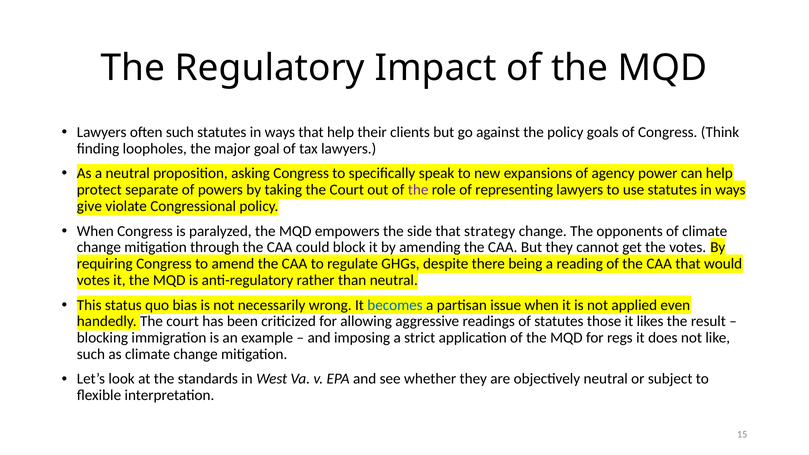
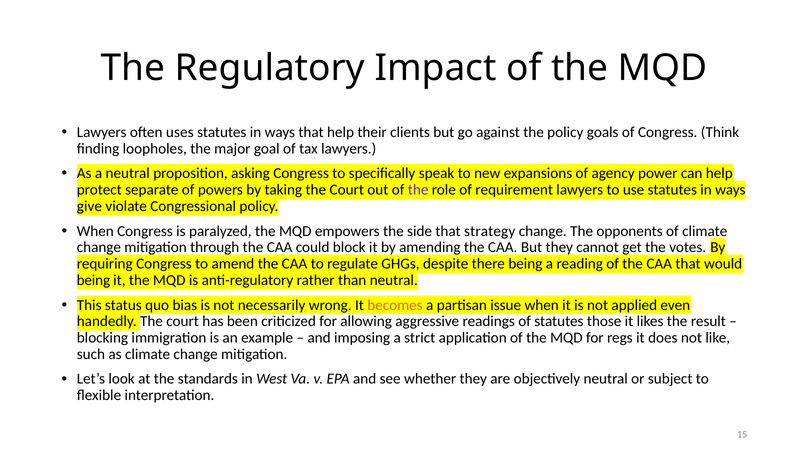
often such: such -> uses
representing: representing -> requirement
votes at (93, 280): votes -> being
becomes colour: blue -> orange
